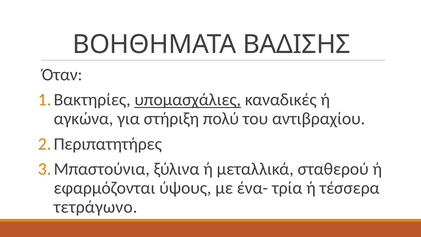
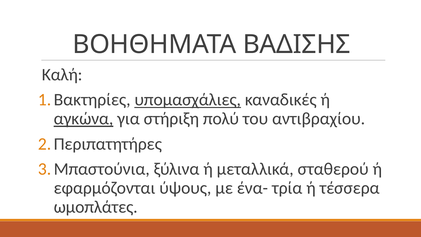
Όταν: Όταν -> Καλή
αγκώνα underline: none -> present
τετράγωνο: τετράγωνο -> ωμοπλάτες
